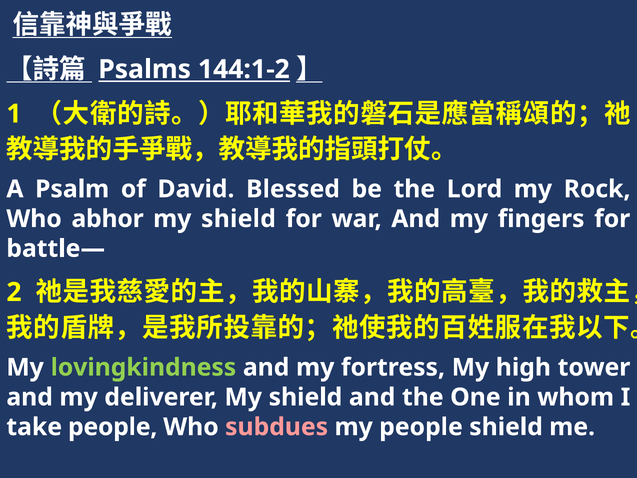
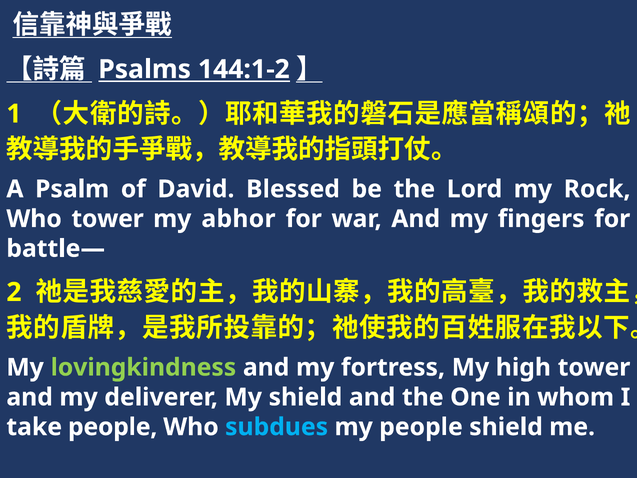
Who abhor: abhor -> tower
shield at (238, 219): shield -> abhor
subdues colour: pink -> light blue
